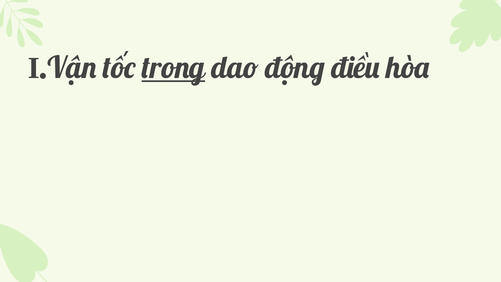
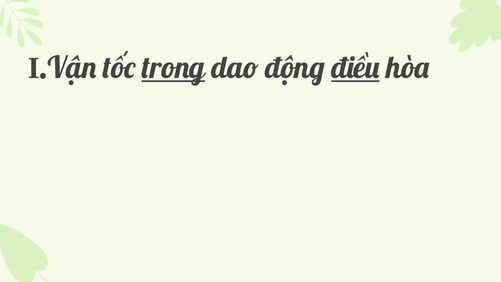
điều underline: none -> present
